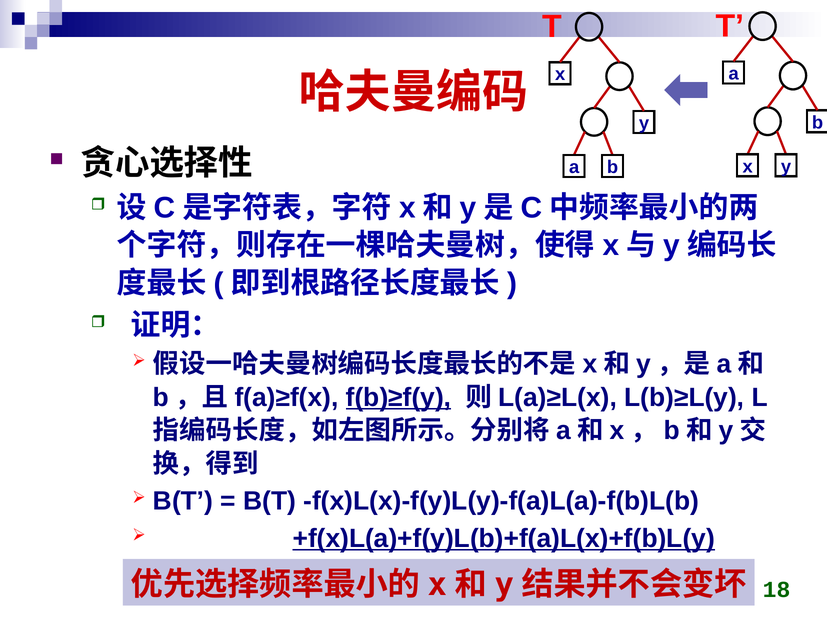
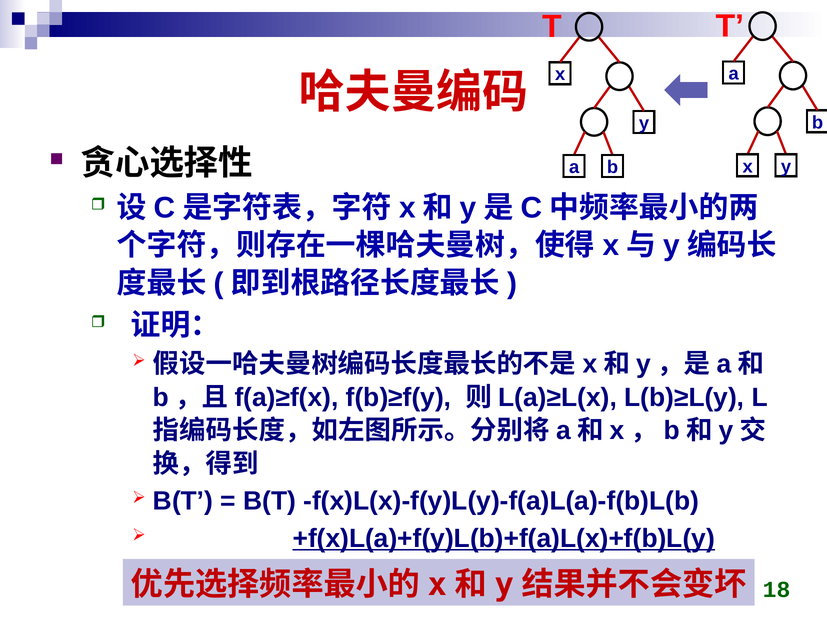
f(b)≥f(y underline: present -> none
